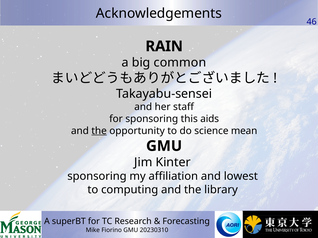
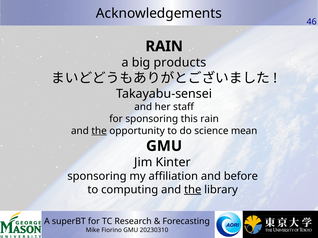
common: common -> products
this aids: aids -> rain
lowest: lowest -> before
the at (193, 190) underline: none -> present
